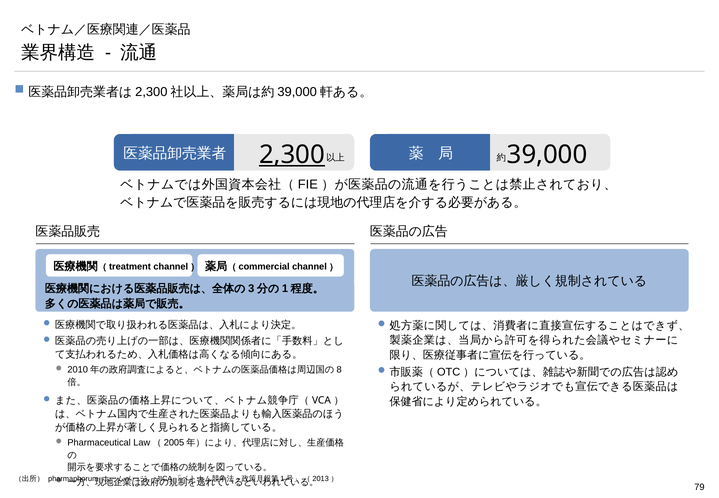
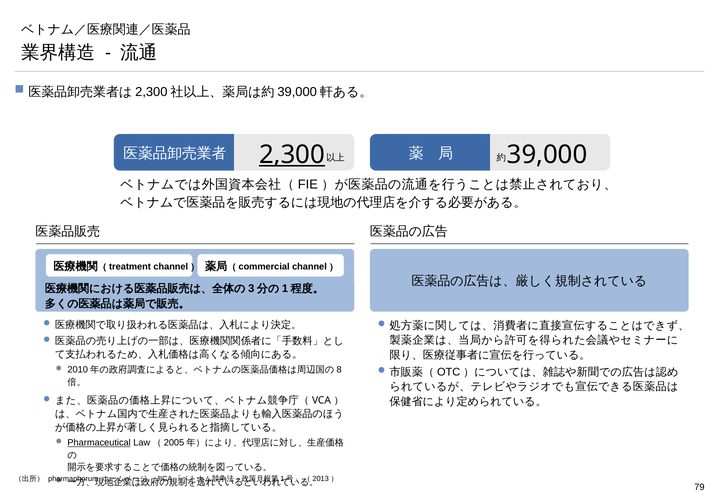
Pharmaceutical underline: none -> present
